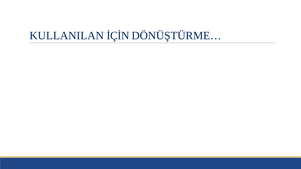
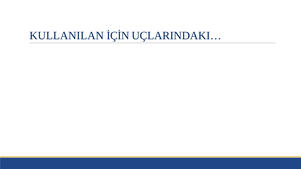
DÖNÜŞTÜRME…: DÖNÜŞTÜRME… -> UÇLARINDAKI…
